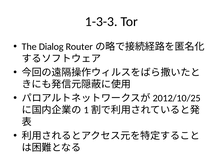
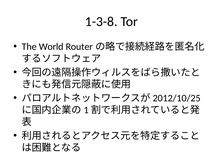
1-3-3: 1-3-3 -> 1-3-8
Dialog: Dialog -> World
